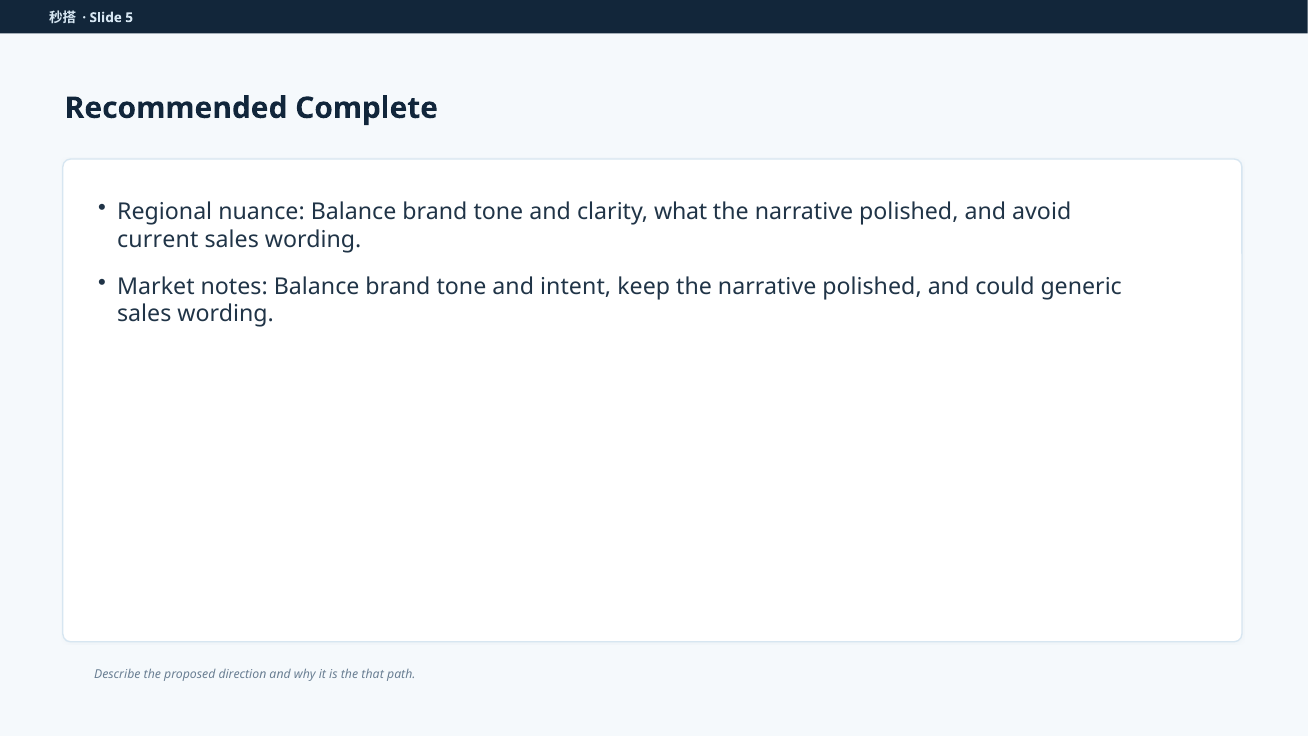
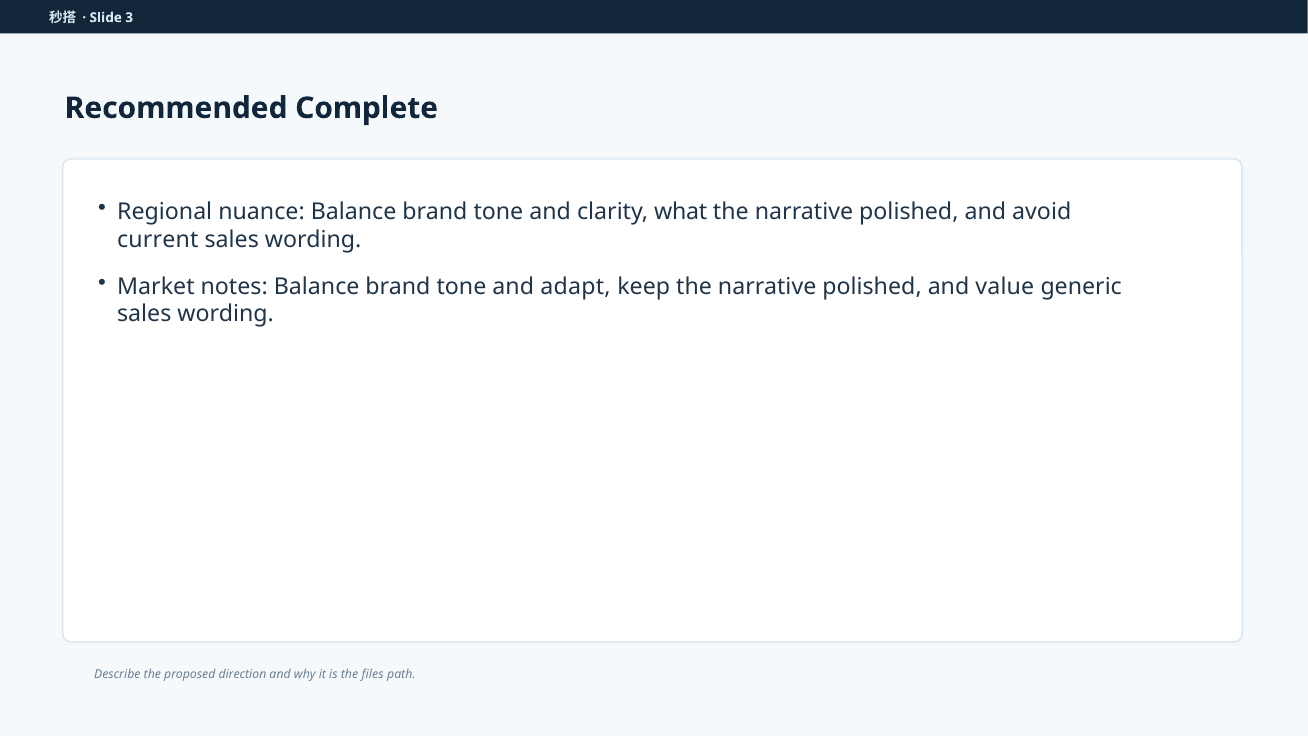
5: 5 -> 3
intent: intent -> adapt
could: could -> value
that: that -> files
